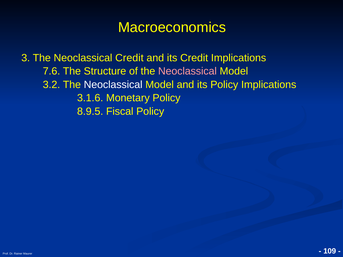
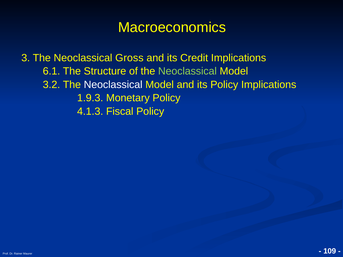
Neoclassical Credit: Credit -> Gross
7.6: 7.6 -> 6.1
Neoclassical at (187, 71) colour: pink -> light green
3.1.6: 3.1.6 -> 1.9.3
8.9.5: 8.9.5 -> 4.1.3
